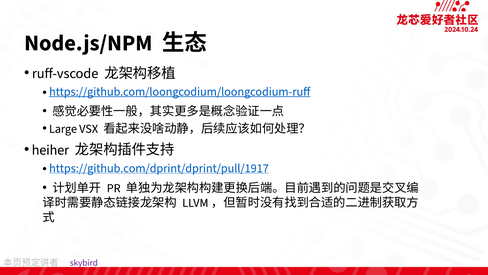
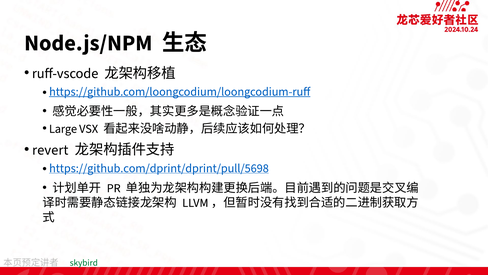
heiher: heiher -> revert
https://github.com/dprint/dprint/pull/1917: https://github.com/dprint/dprint/pull/1917 -> https://github.com/dprint/dprint/pull/5698
skybird colour: purple -> green
